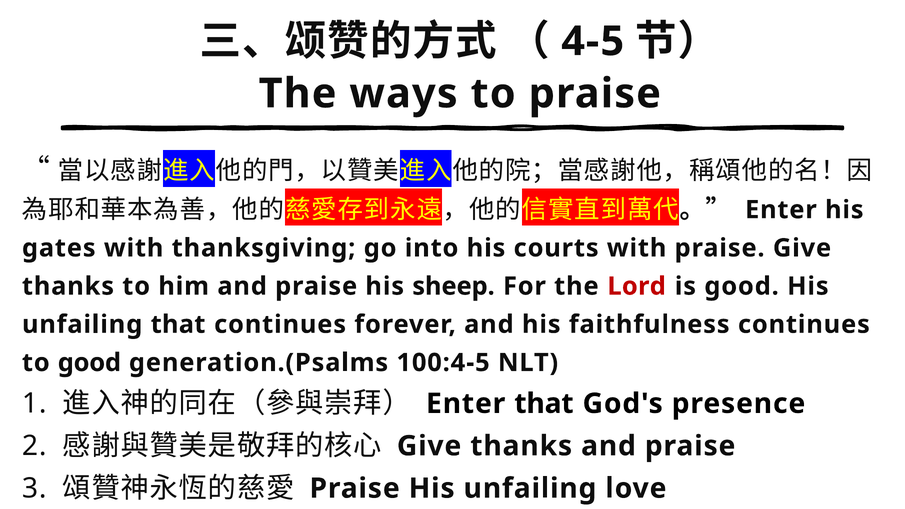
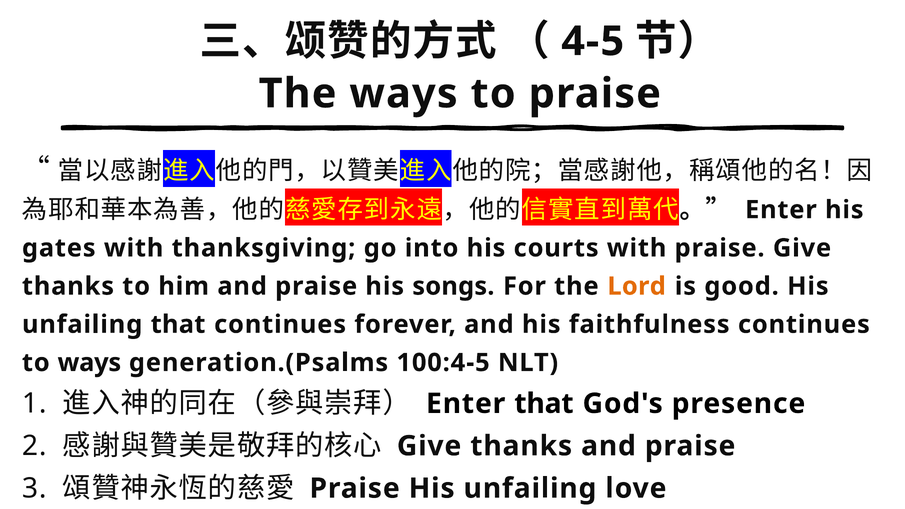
sheep: sheep -> songs
Lord colour: red -> orange
to good: good -> ways
